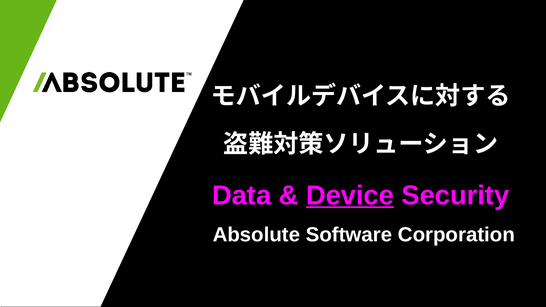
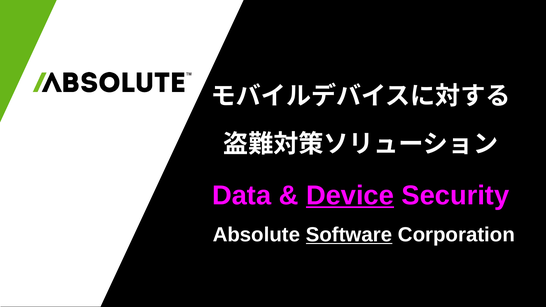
Software underline: none -> present
